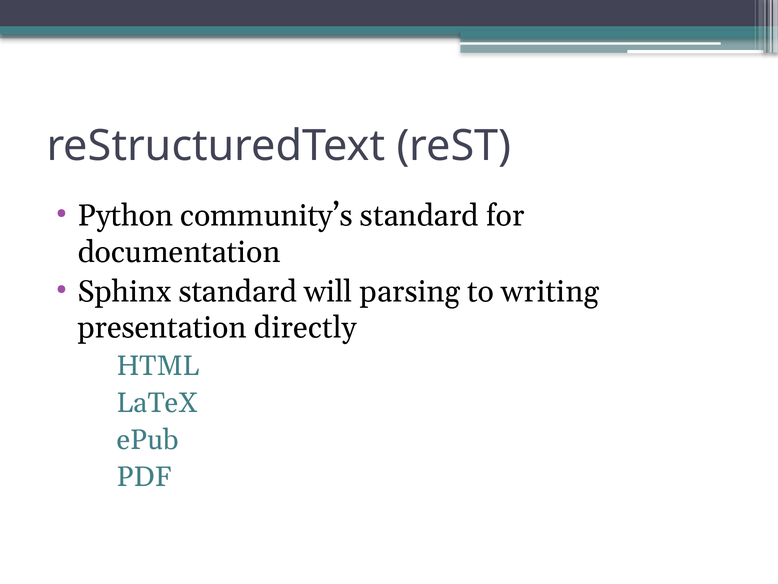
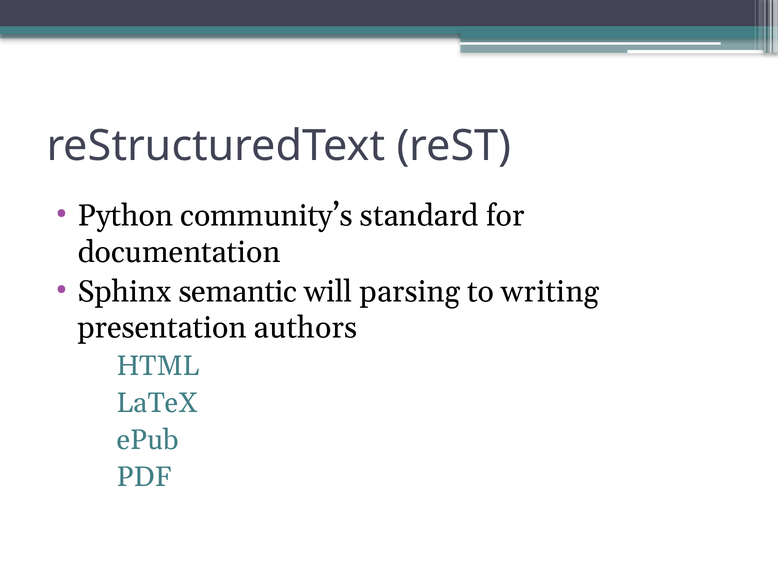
Sphinx standard: standard -> semantic
directly: directly -> authors
